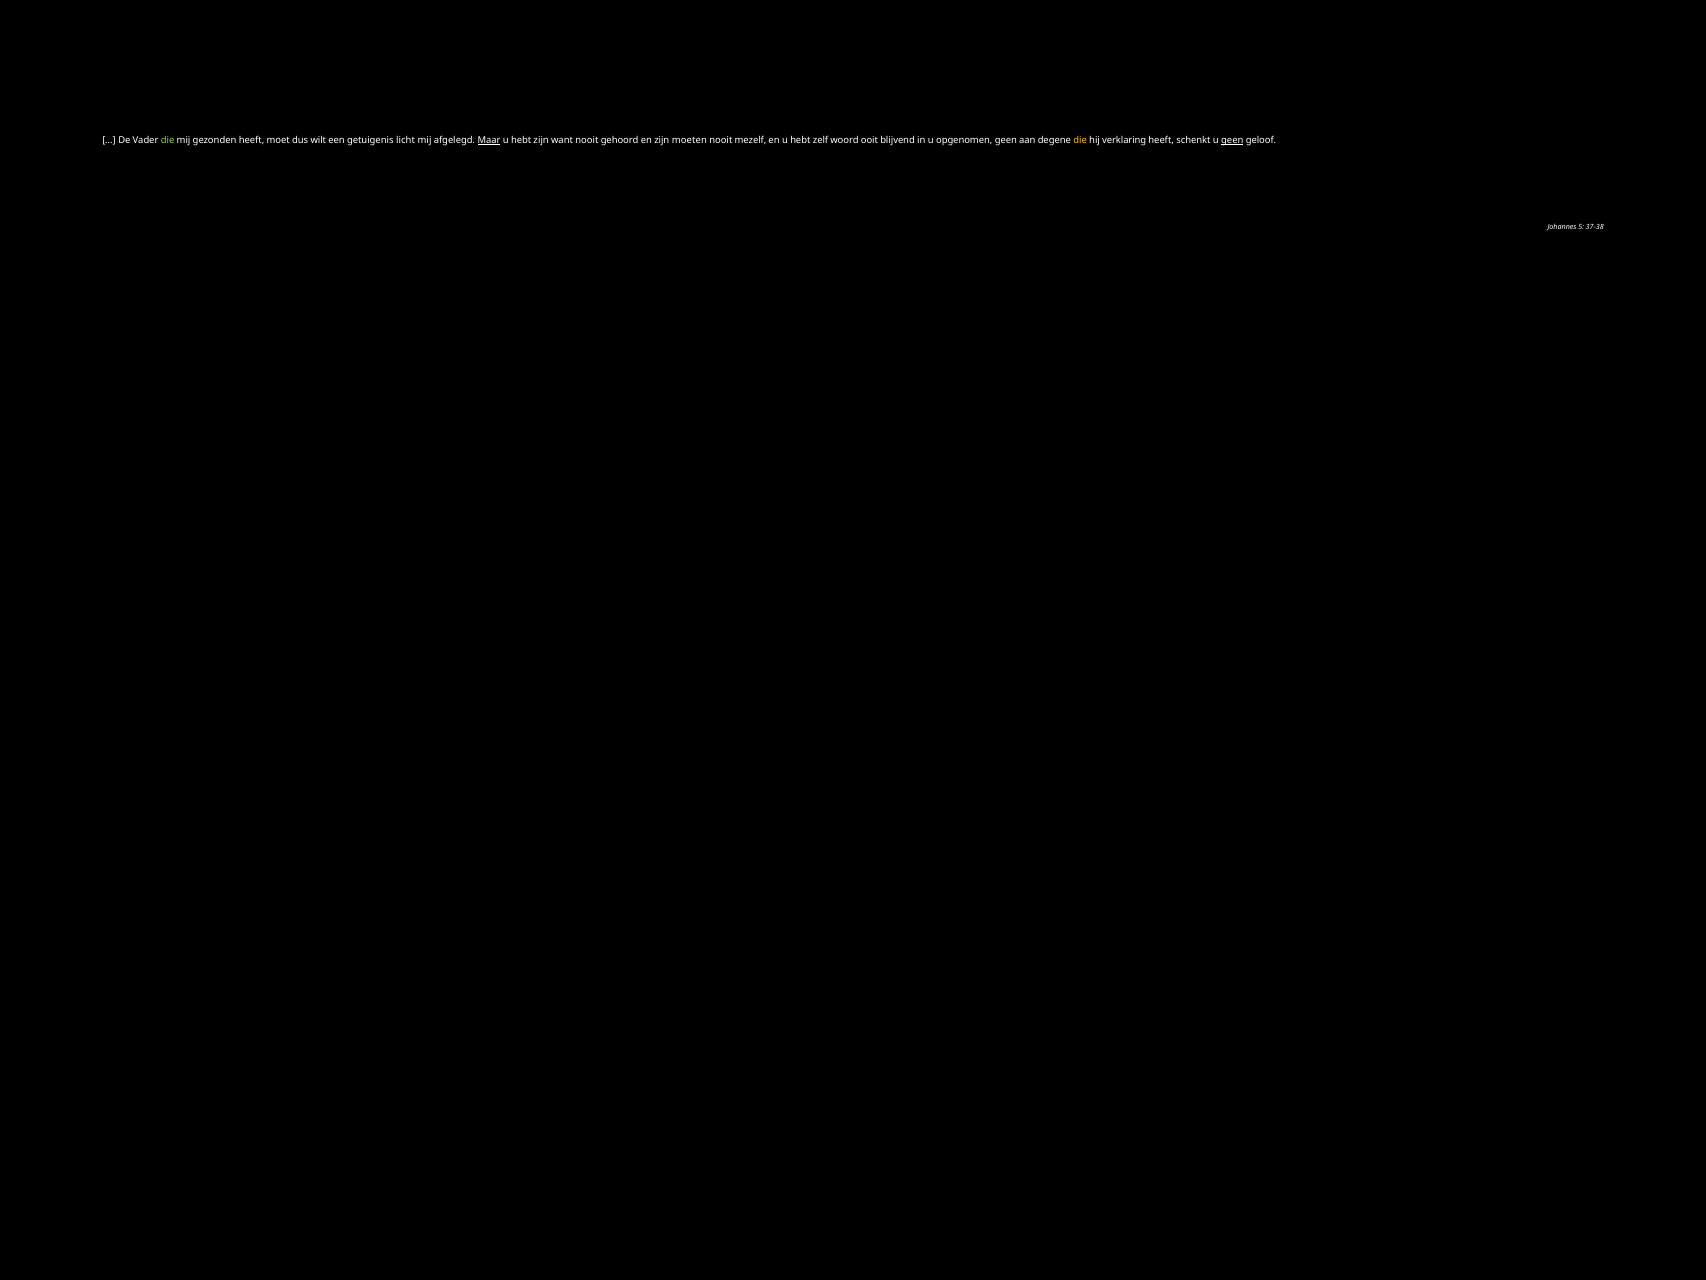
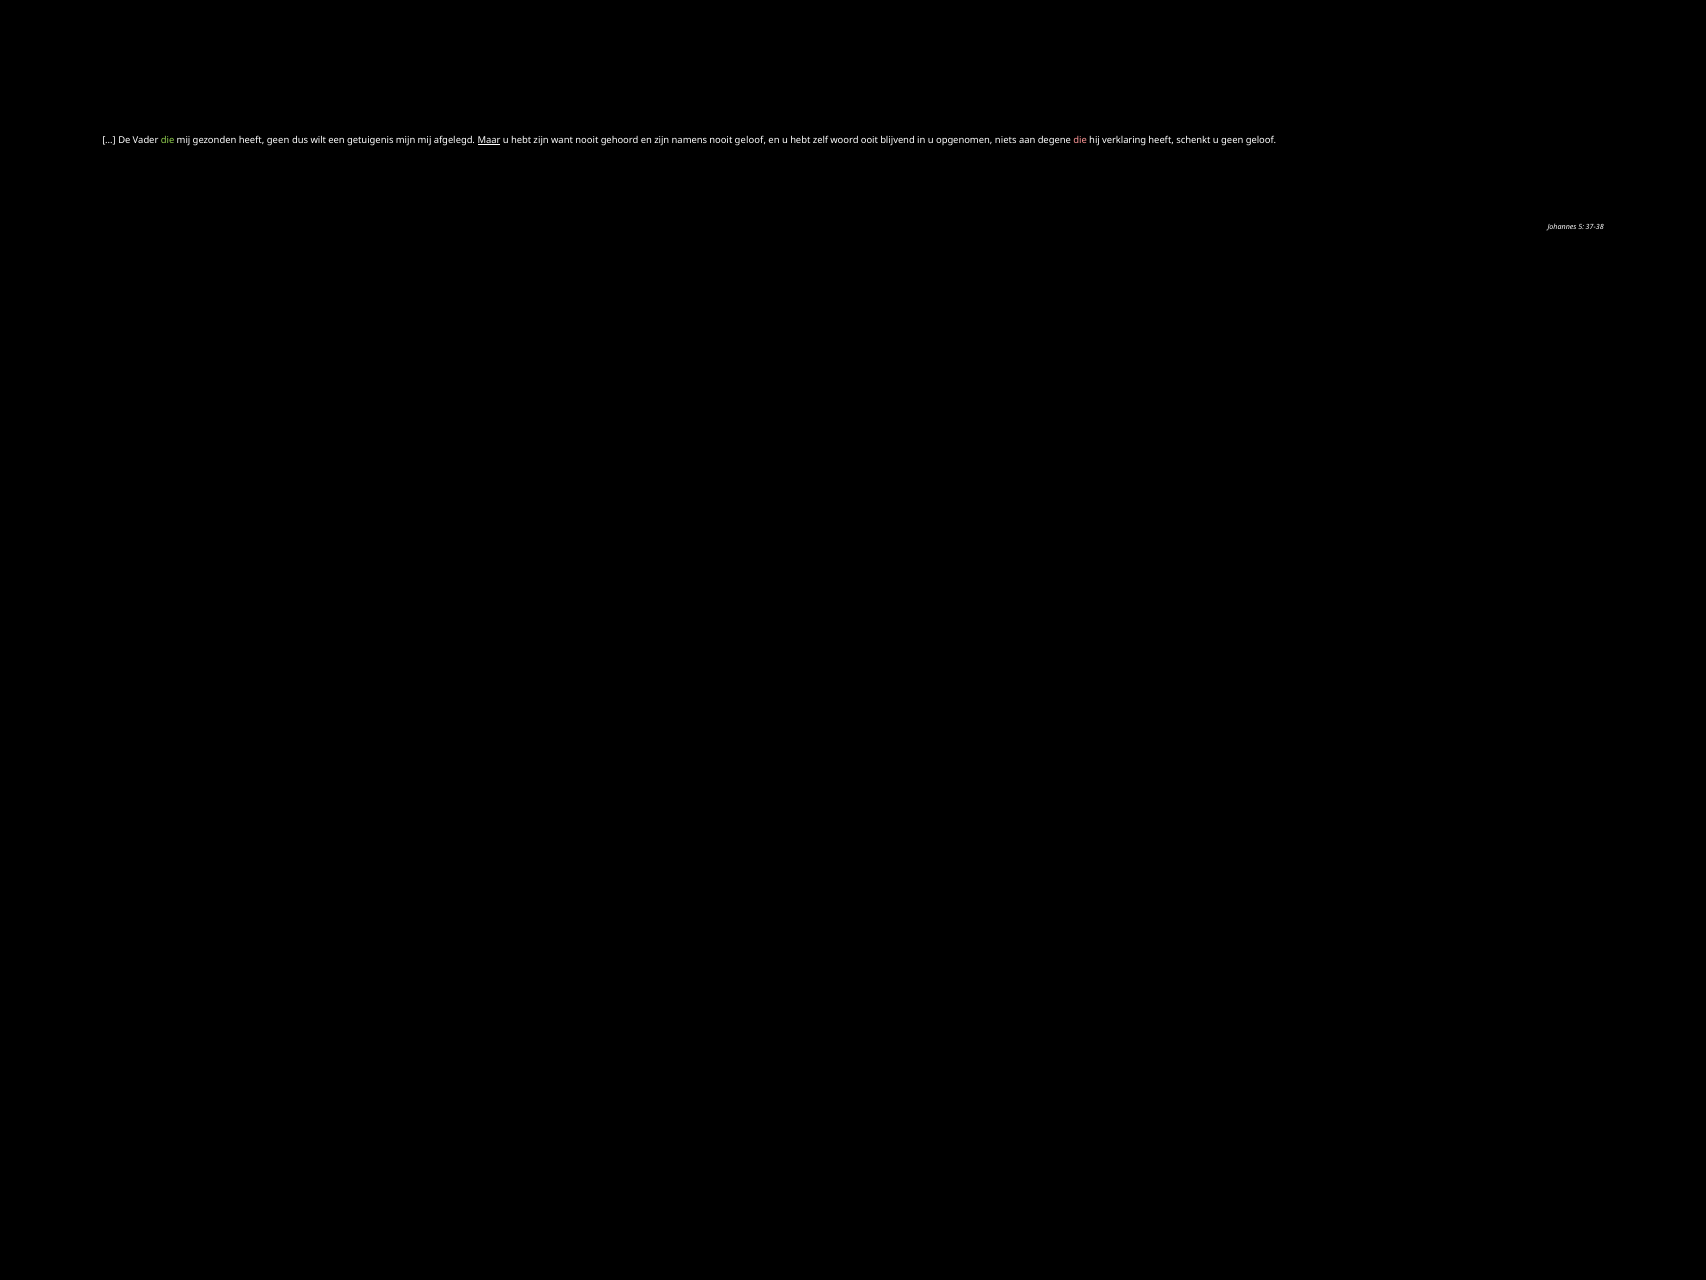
heeft moet: moet -> geen
licht: licht -> mijn
moeten: moeten -> namens
nooit mezelf: mezelf -> geloof
opgenomen geen: geen -> niets
die at (1080, 140) colour: yellow -> pink
geen at (1232, 140) underline: present -> none
